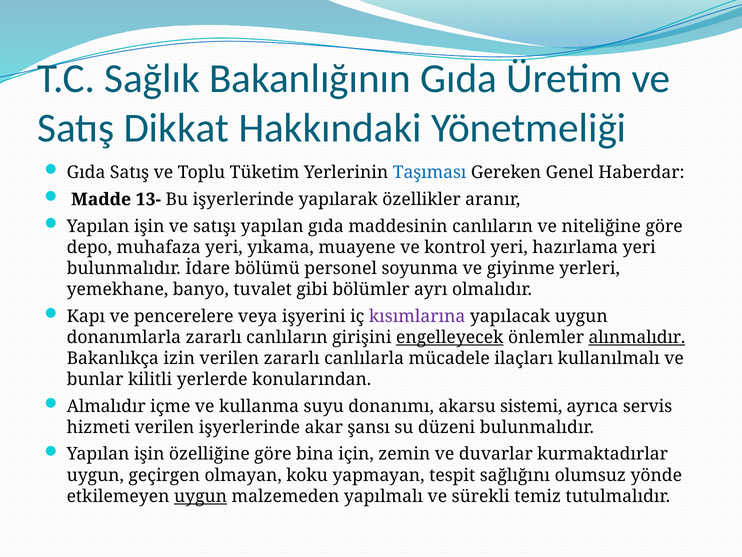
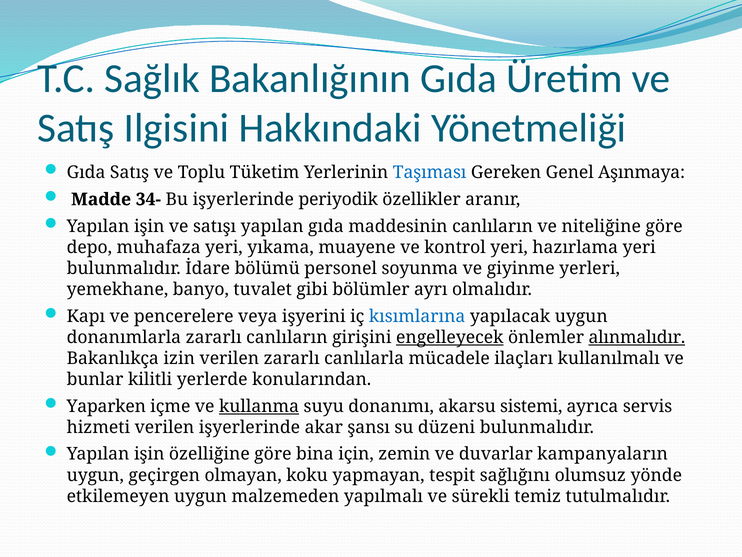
Dikkat: Dikkat -> Ilgisini
Haberdar: Haberdar -> Aşınmaya
13-: 13- -> 34-
yapılarak: yapılarak -> periyodik
kısımlarına colour: purple -> blue
Almalıdır: Almalıdır -> Yaparken
kullanma underline: none -> present
kurmaktadırlar: kurmaktadırlar -> kampanyaların
uygun at (201, 496) underline: present -> none
